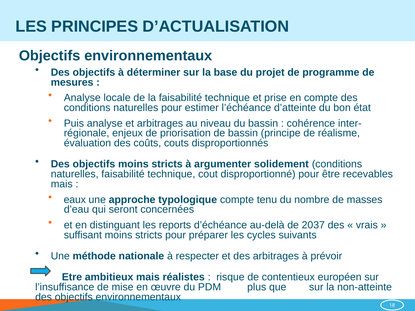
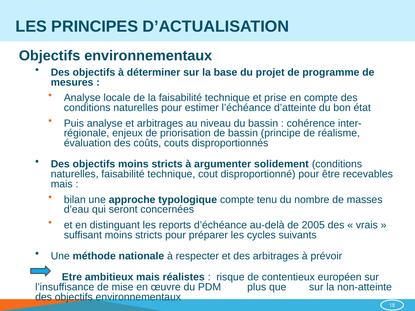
eaux: eaux -> bilan
2037: 2037 -> 2005
